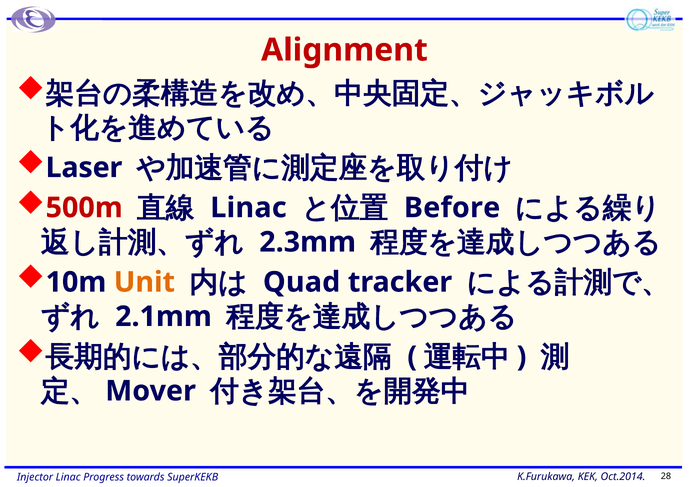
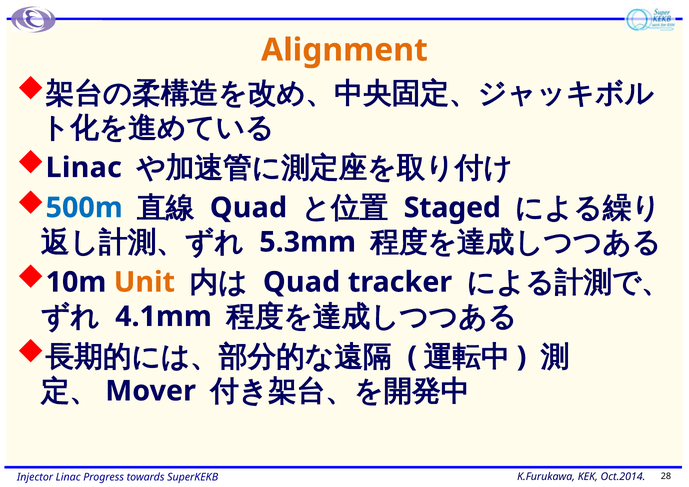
Alignment colour: red -> orange
Laser at (84, 168): Laser -> Linac
500m colour: red -> blue
Linac at (248, 208): Linac -> Quad
Before: Before -> Staged
2.3mm: 2.3mm -> 5.3mm
2.1mm: 2.1mm -> 4.1mm
